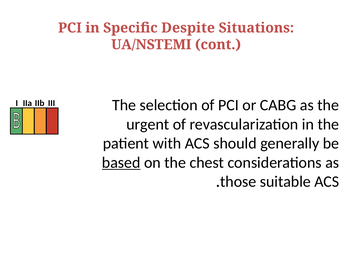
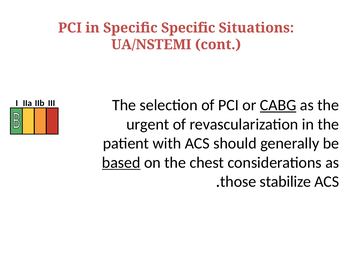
Specific Despite: Despite -> Specific
CABG underline: none -> present
suitable: suitable -> stabilize
